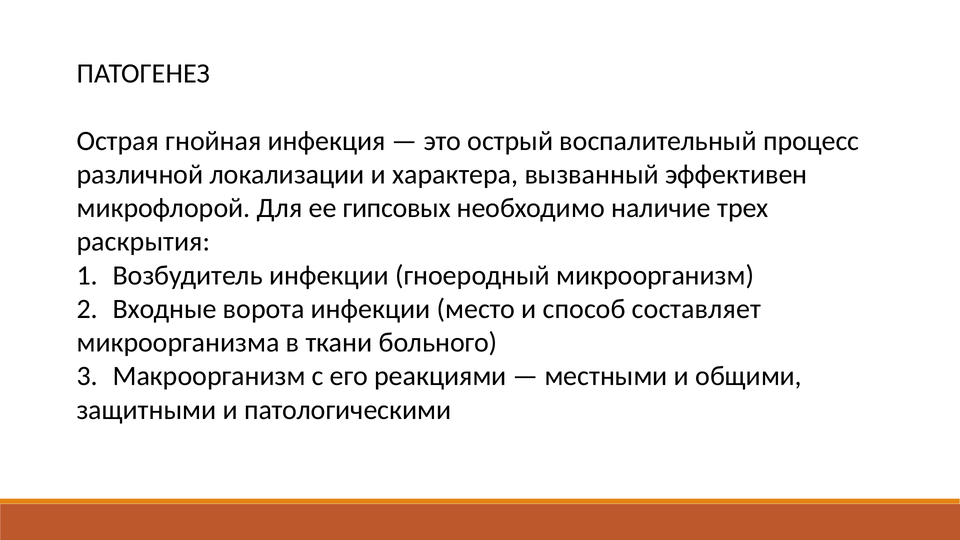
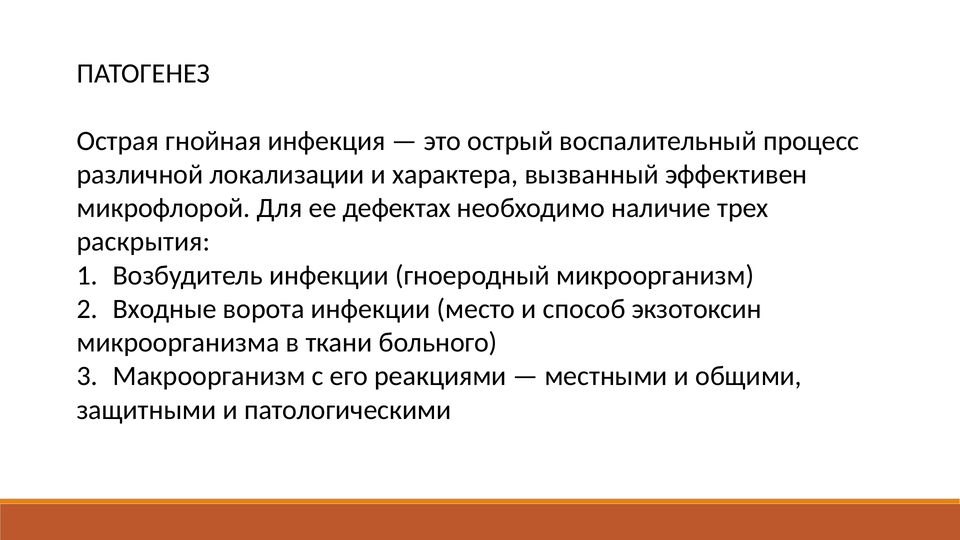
гипсовых: гипсовых -> дефектах
составляет: составляет -> экзотоксин
